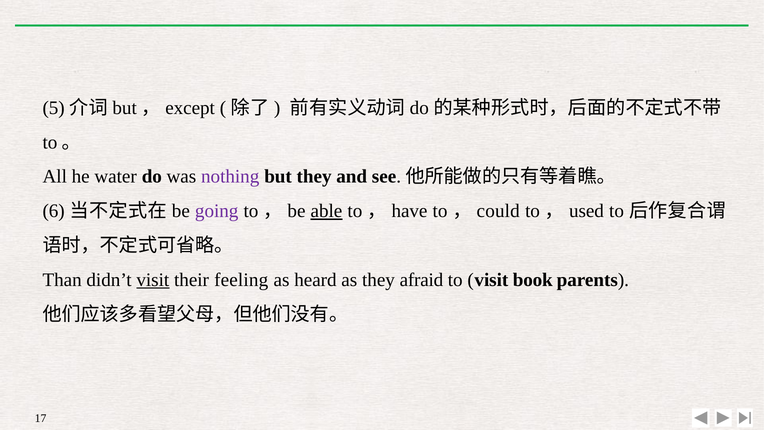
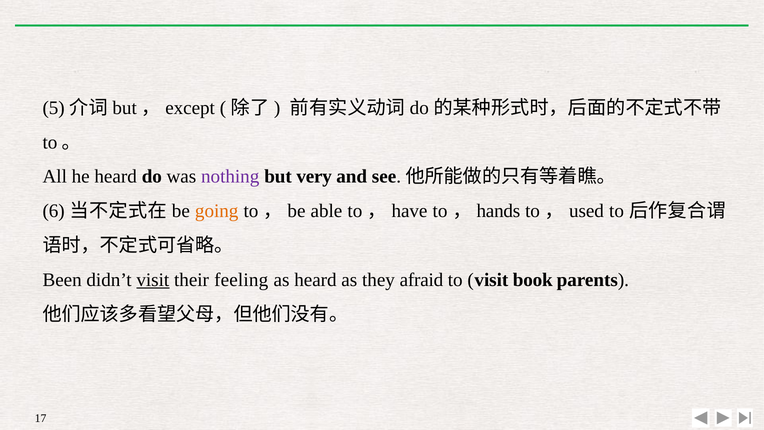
he water: water -> heard
but they: they -> very
going colour: purple -> orange
able underline: present -> none
could: could -> hands
Than: Than -> Been
